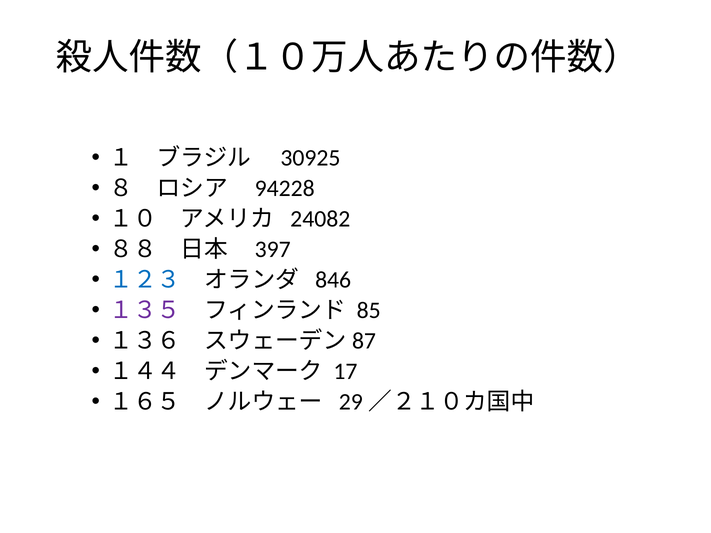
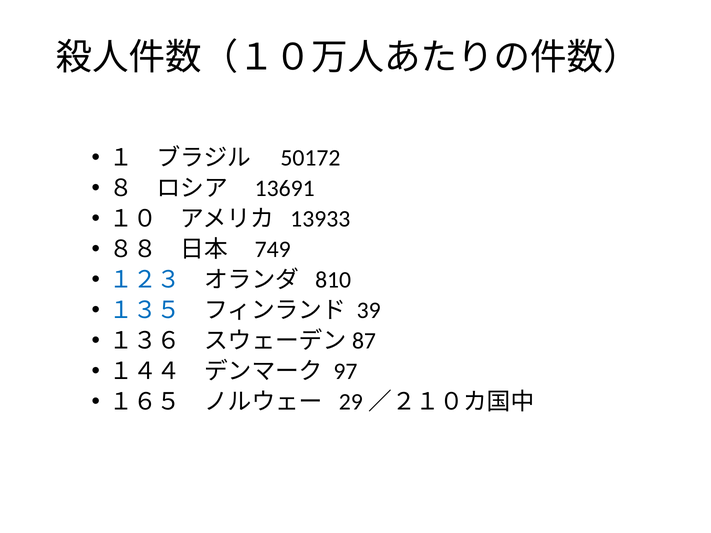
30925: 30925 -> 50172
94228: 94228 -> 13691
24082: 24082 -> 13933
397: 397 -> 749
846: 846 -> 810
１３５ colour: purple -> blue
85: 85 -> 39
17: 17 -> 97
